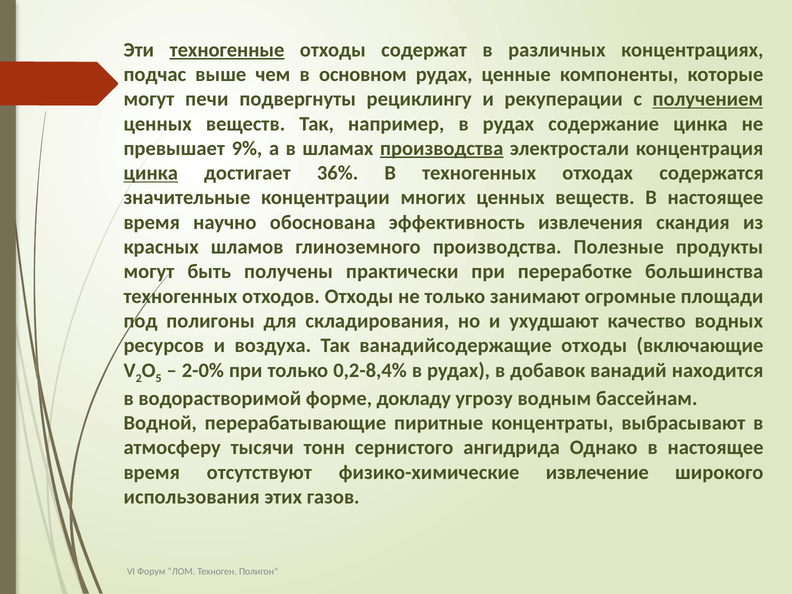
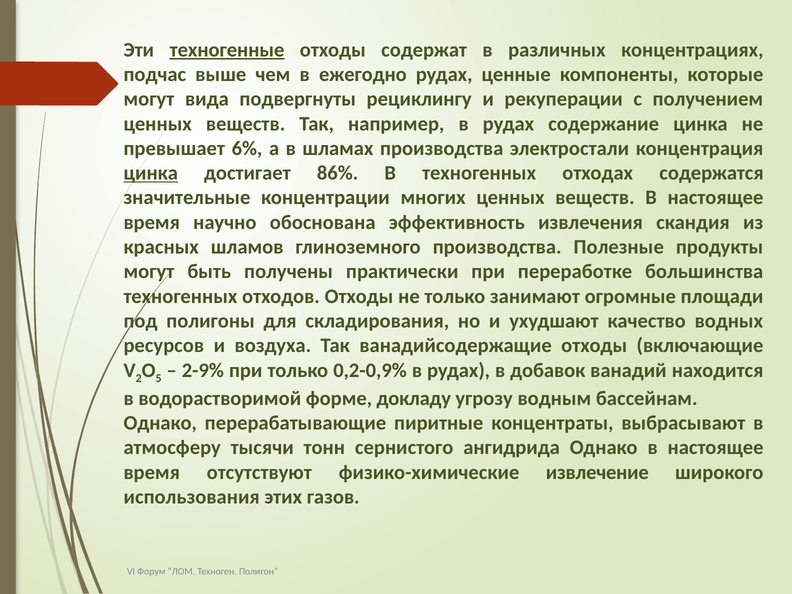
основном: основном -> ежегодно
печи: печи -> вида
получением underline: present -> none
9%: 9% -> 6%
производства at (442, 148) underline: present -> none
36%: 36% -> 86%
2-0%: 2-0% -> 2-9%
0,2-8,4%: 0,2-8,4% -> 0,2-0,9%
Водной at (160, 423): Водной -> Однако
